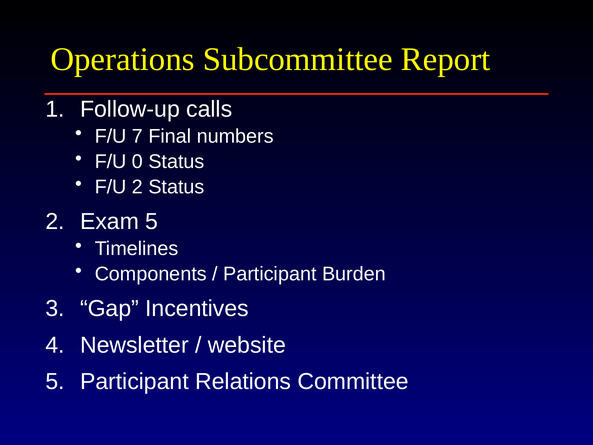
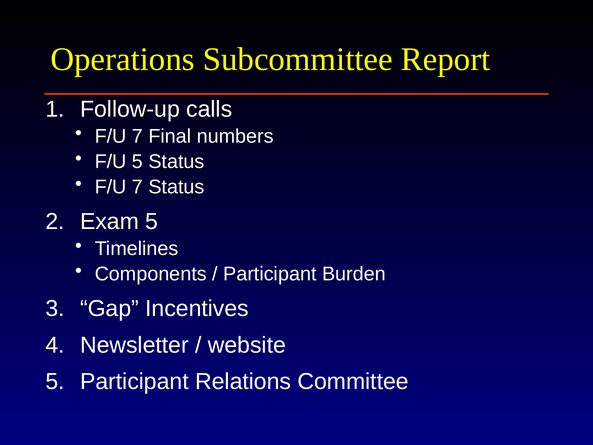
F/U 0: 0 -> 5
2 at (137, 187): 2 -> 7
